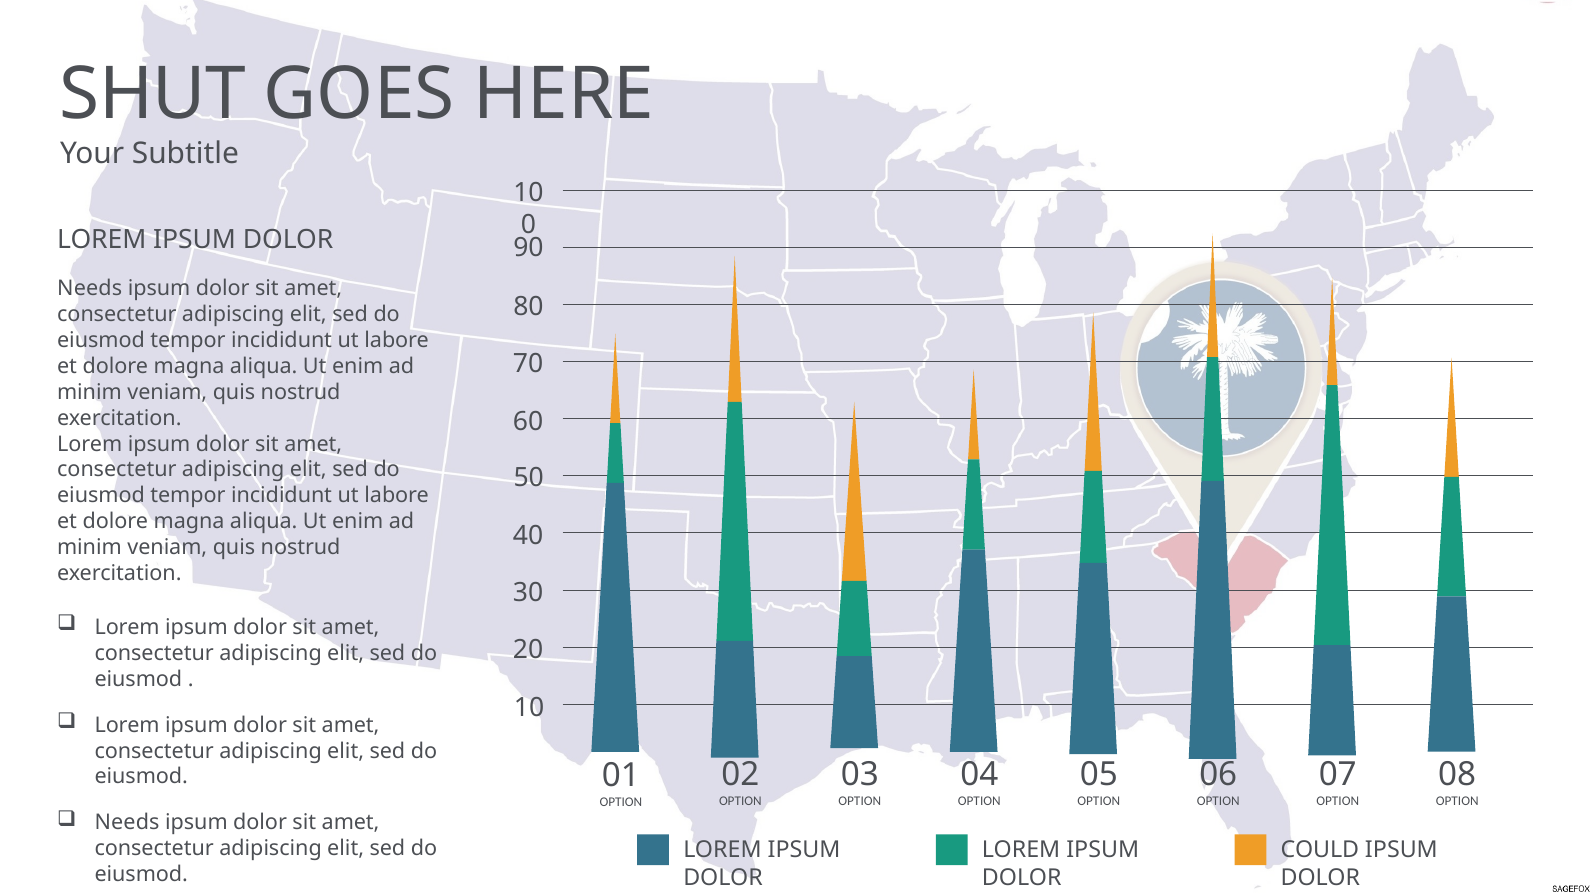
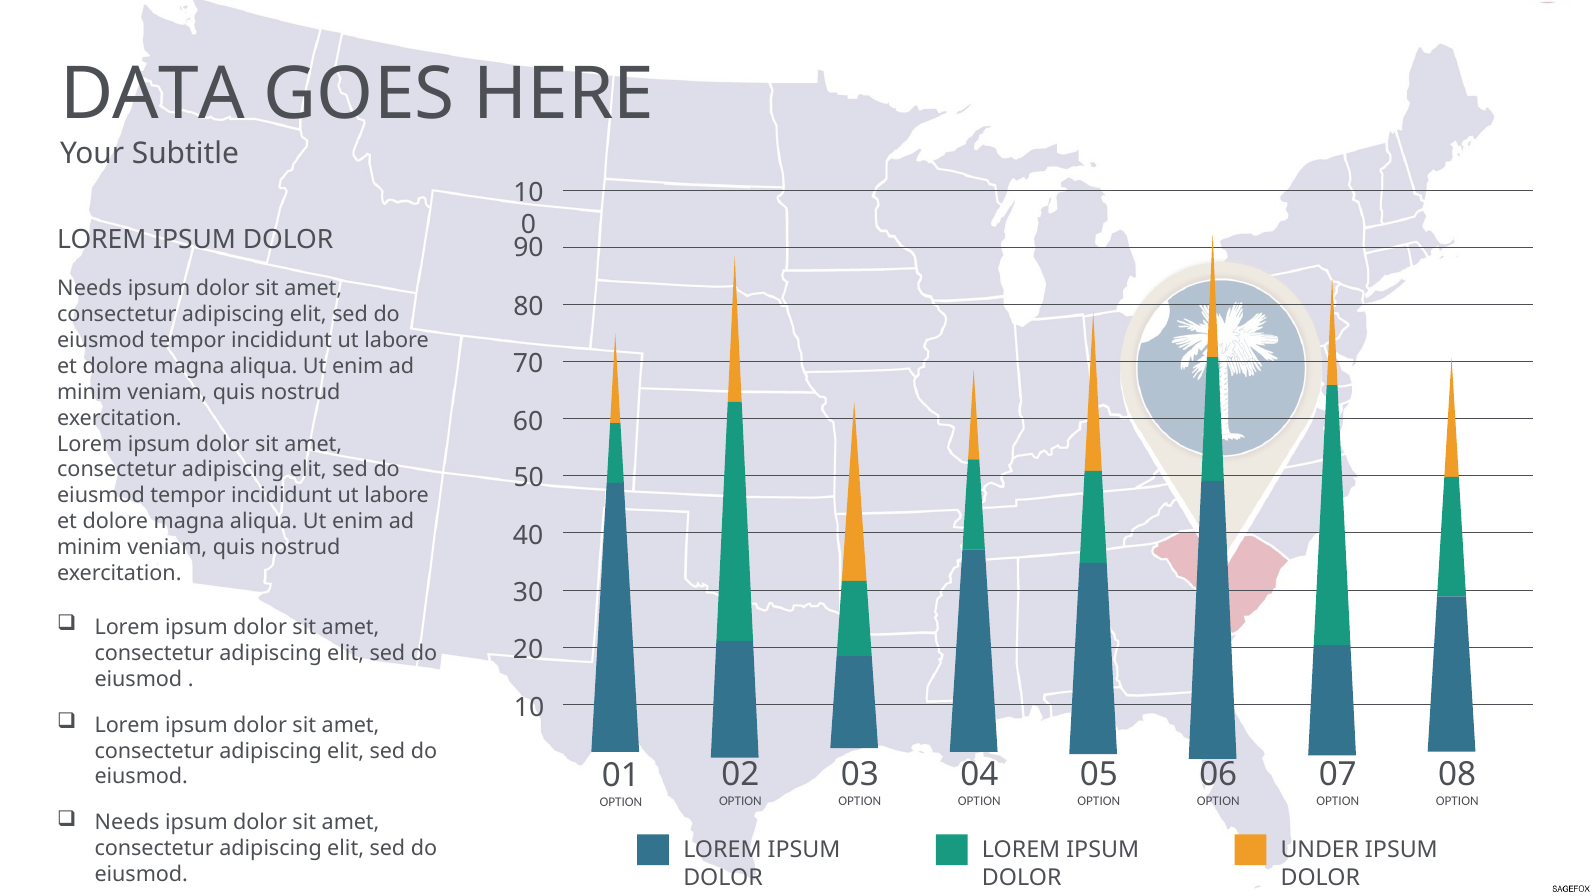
SHUT: SHUT -> DATA
COULD: COULD -> UNDER
